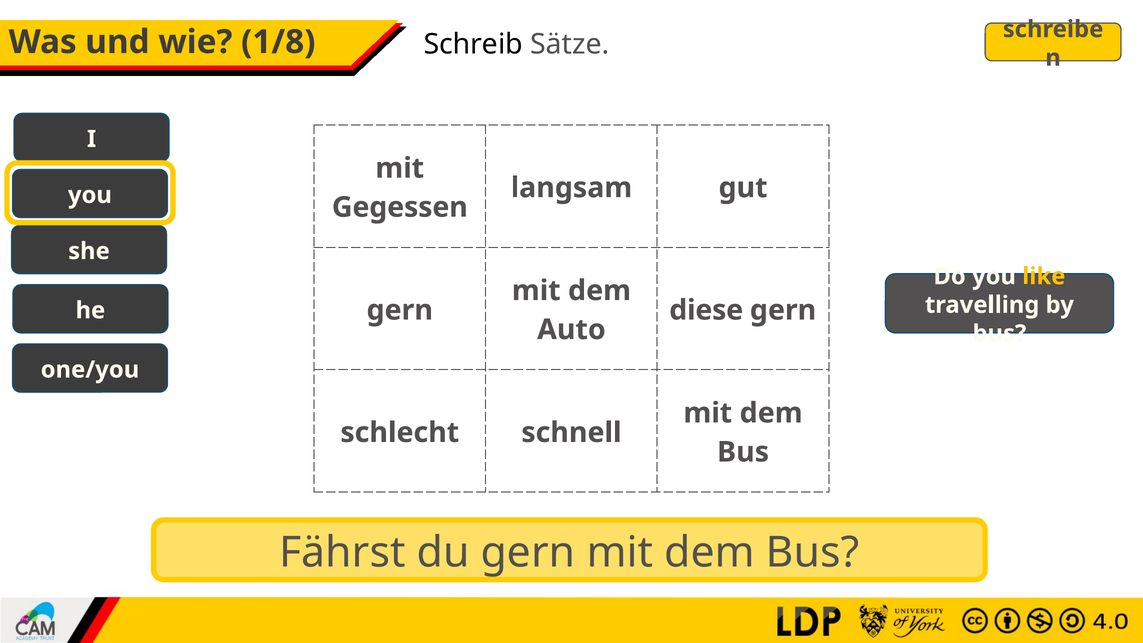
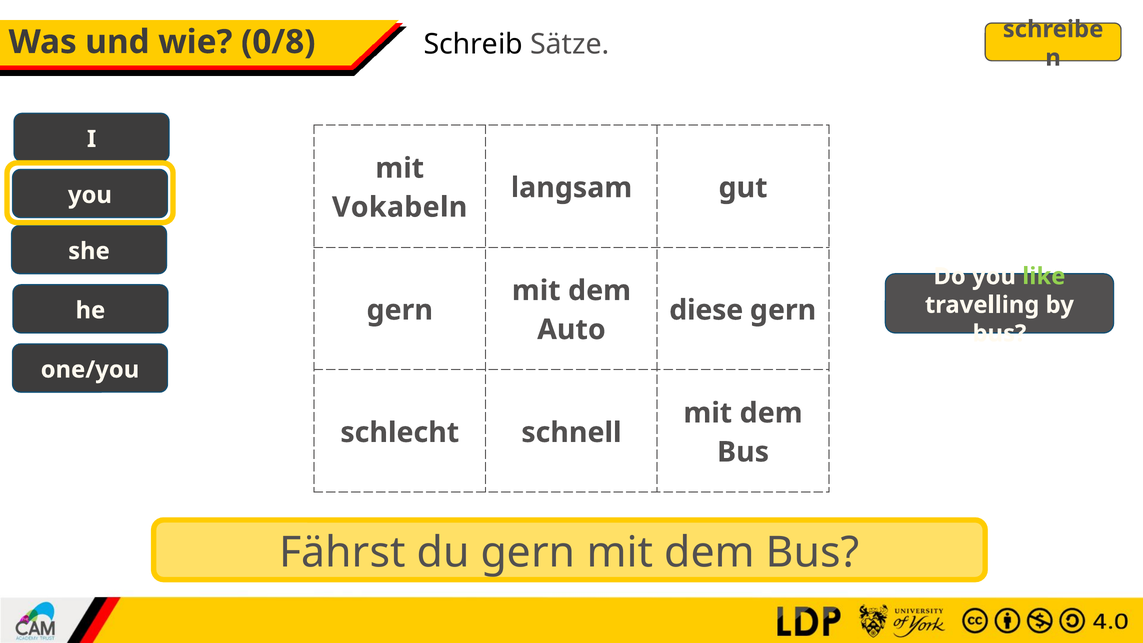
1/8: 1/8 -> 0/8
Gegessen: Gegessen -> Vokabeln
like colour: yellow -> light green
